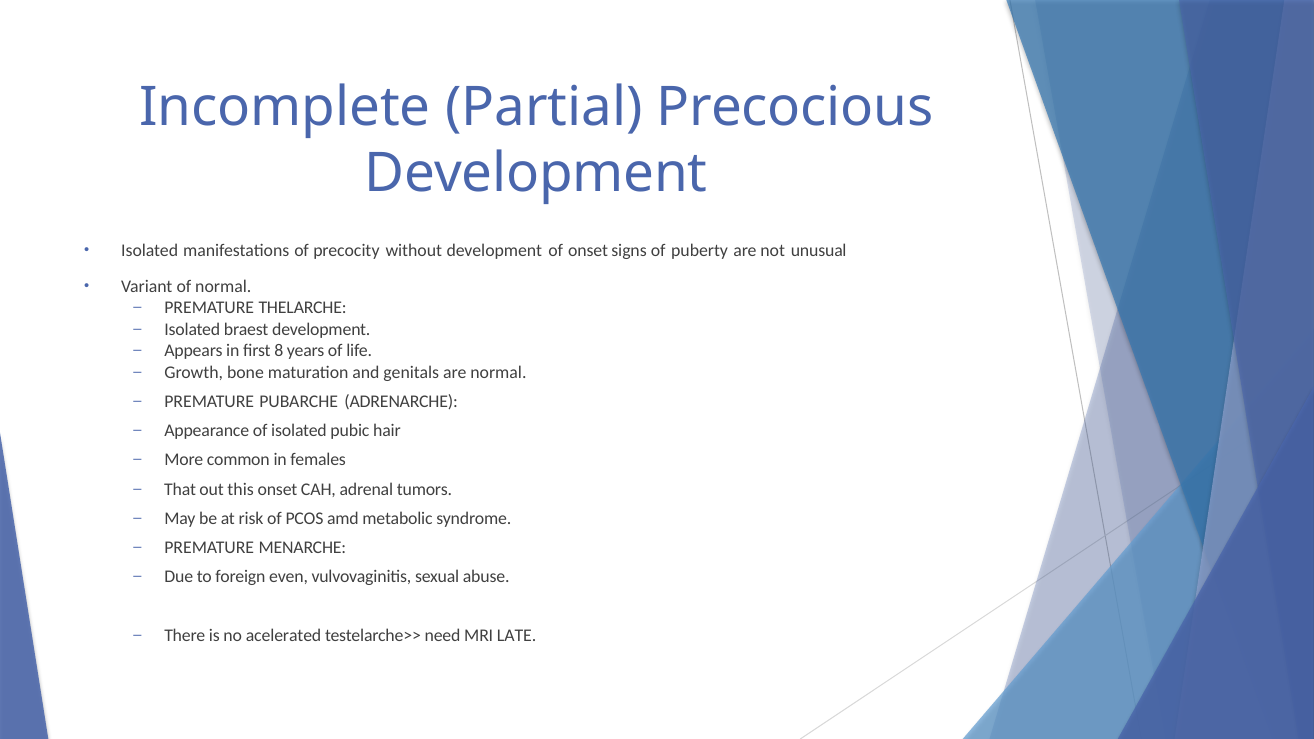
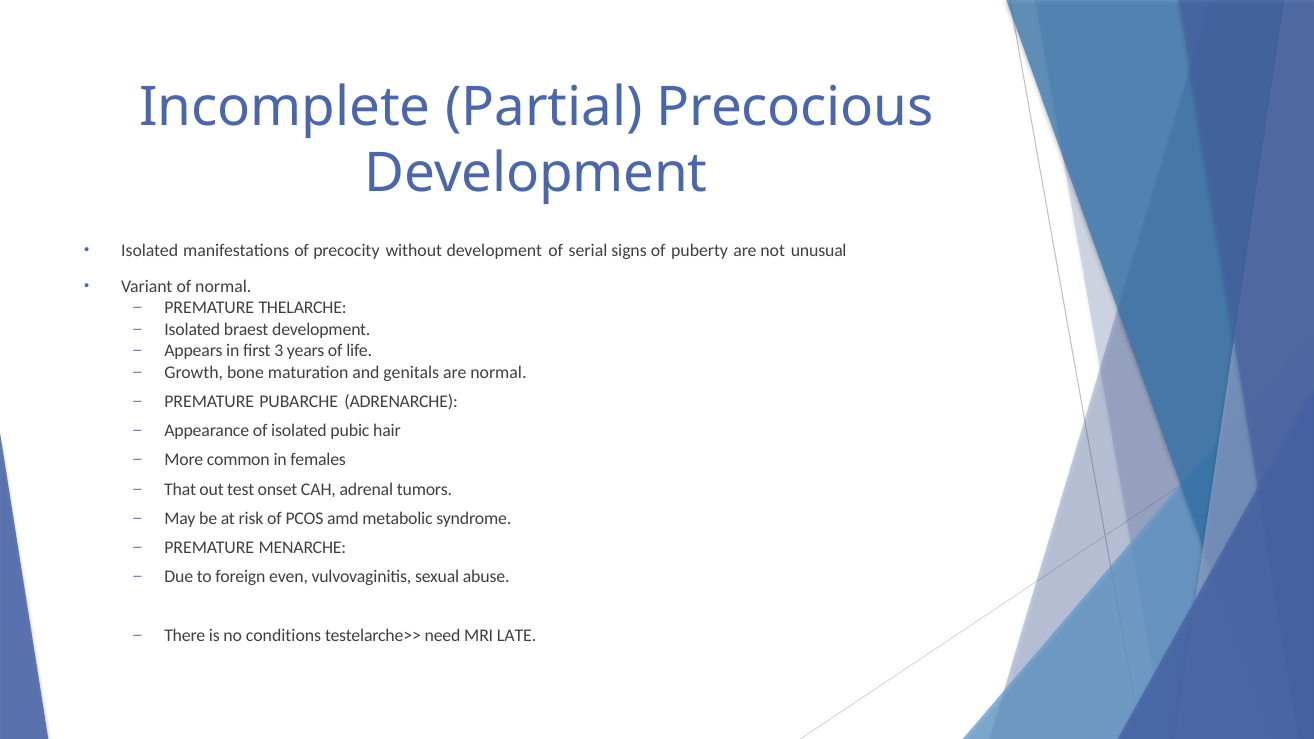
of onset: onset -> serial
8: 8 -> 3
this: this -> test
acelerated: acelerated -> conditions
